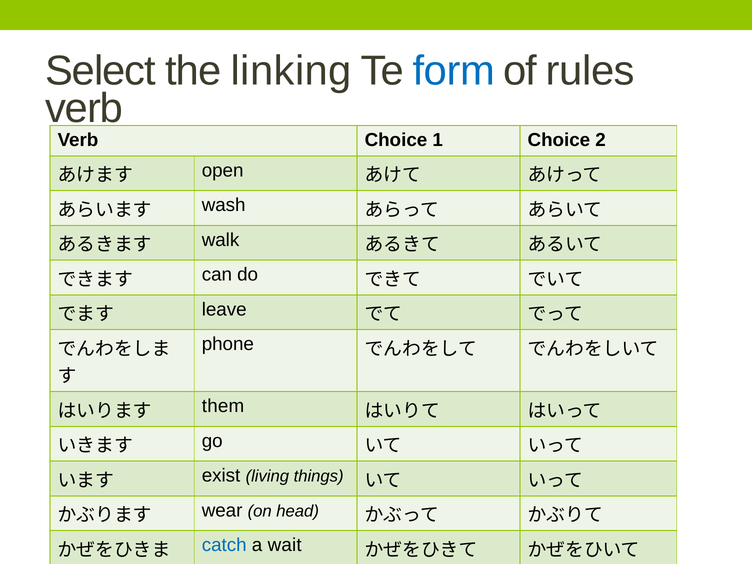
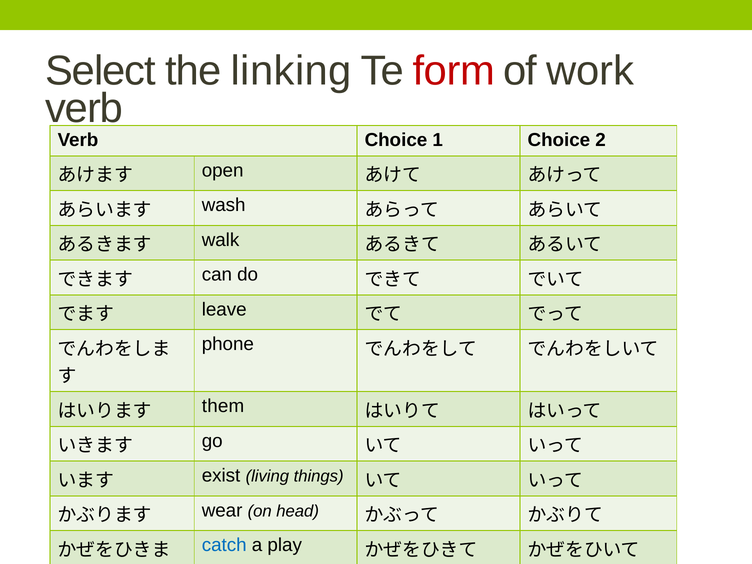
form colour: blue -> red
rules: rules -> work
wait: wait -> play
